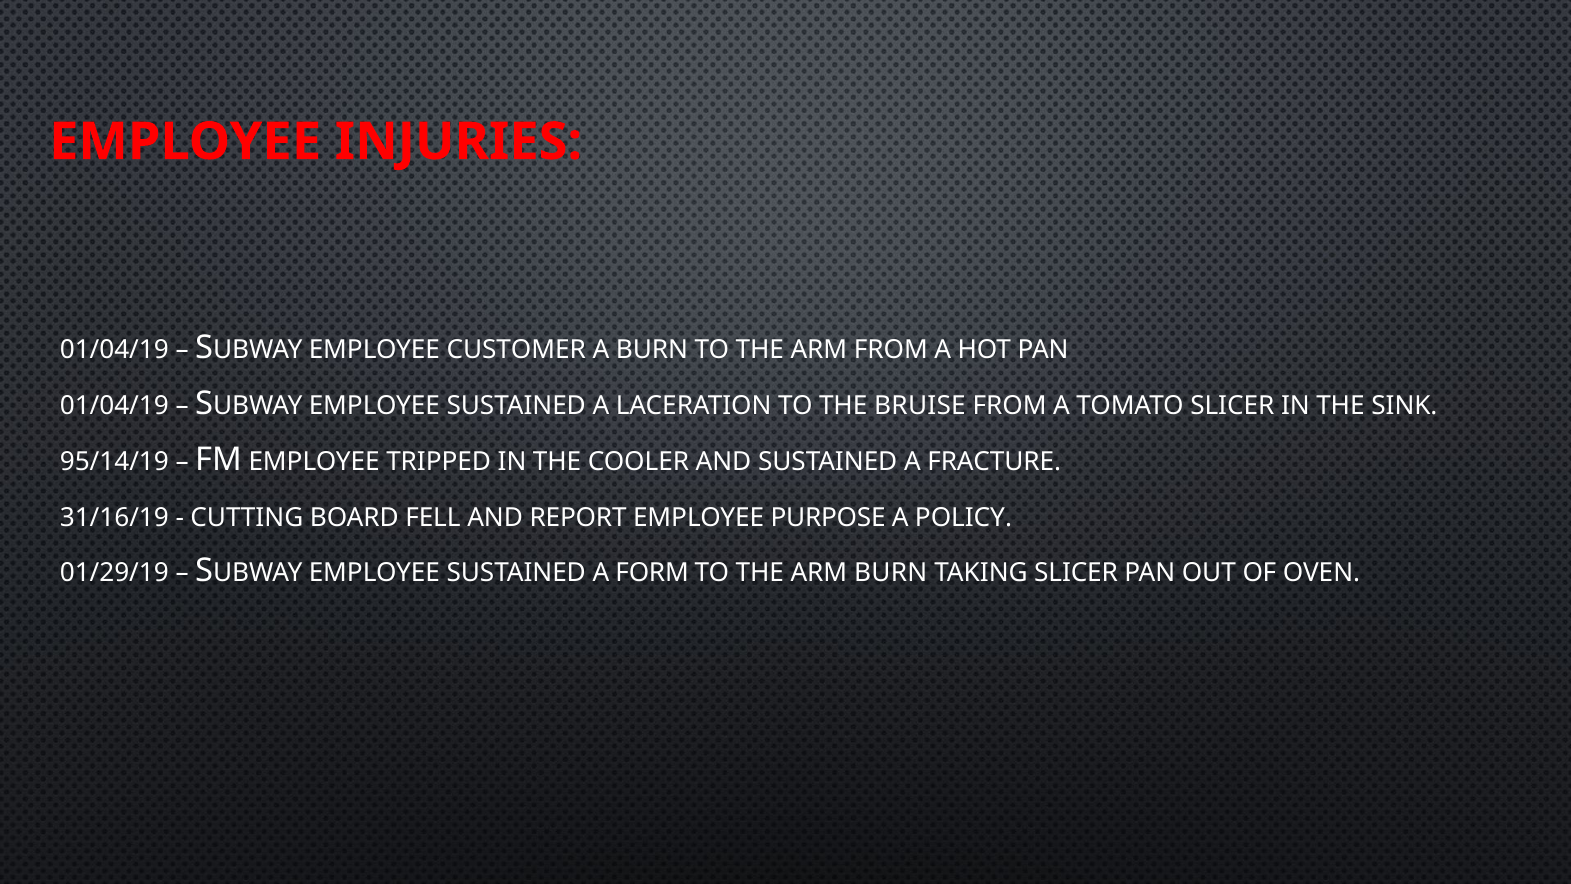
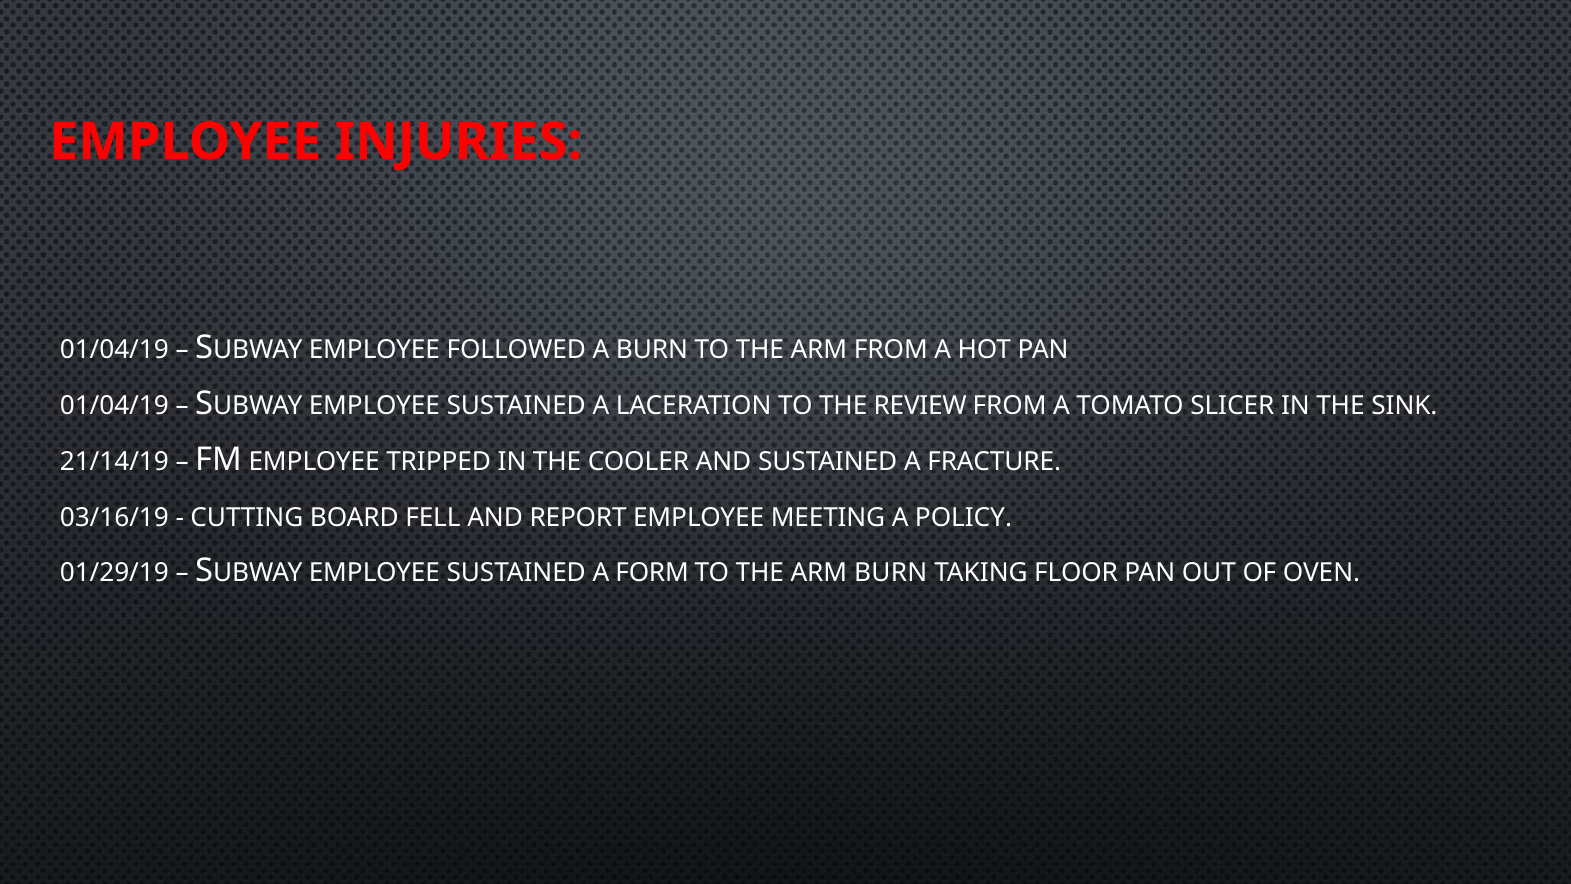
CUSTOMER: CUSTOMER -> FOLLOWED
BRUISE: BRUISE -> REVIEW
95/14/19: 95/14/19 -> 21/14/19
31/16/19: 31/16/19 -> 03/16/19
PURPOSE: PURPOSE -> MEETING
TAKING SLICER: SLICER -> FLOOR
